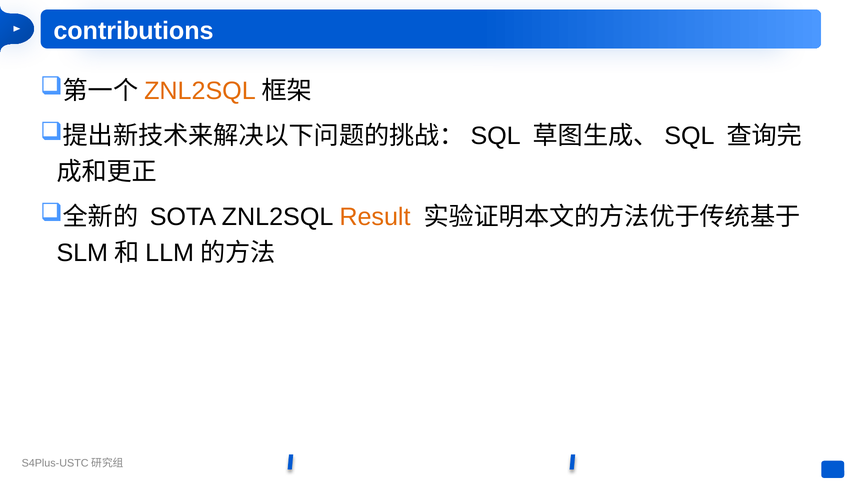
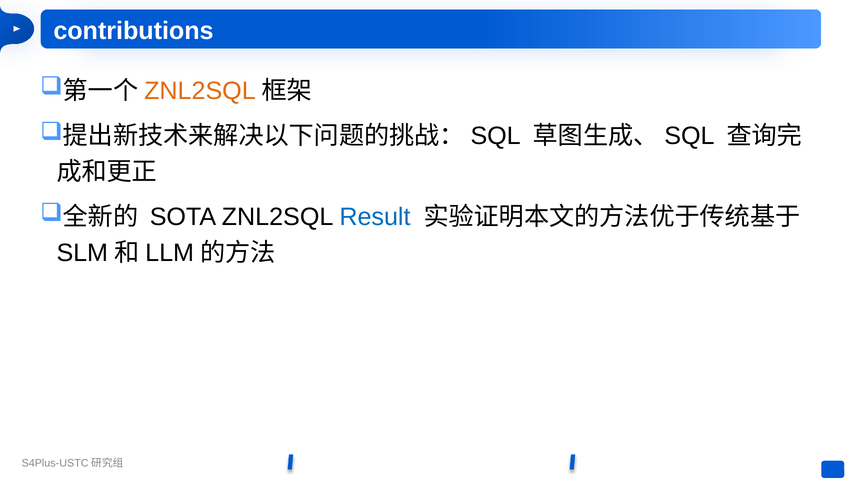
Result colour: orange -> blue
